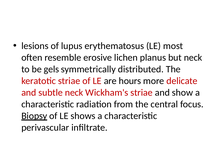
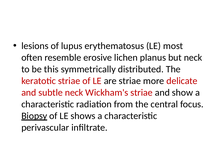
gels: gels -> this
are hours: hours -> striae
